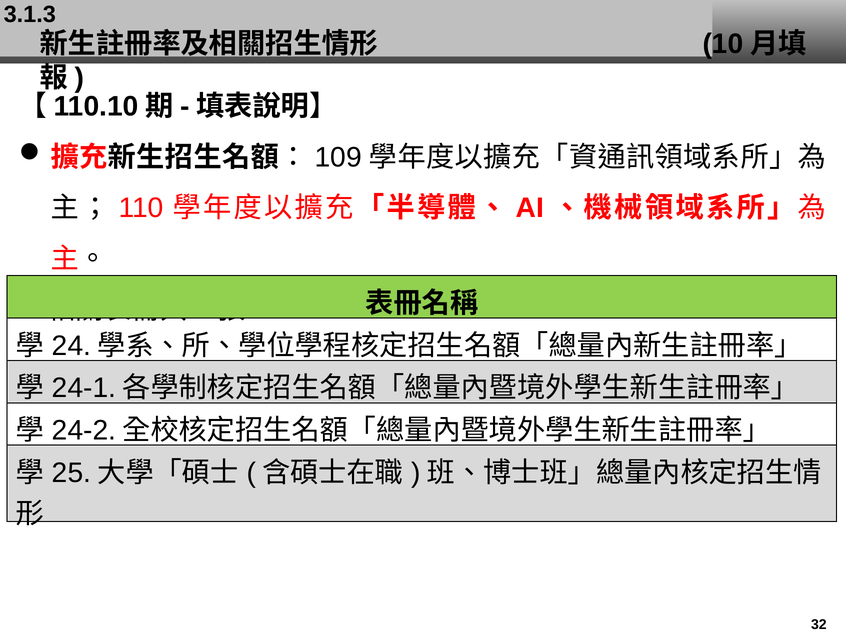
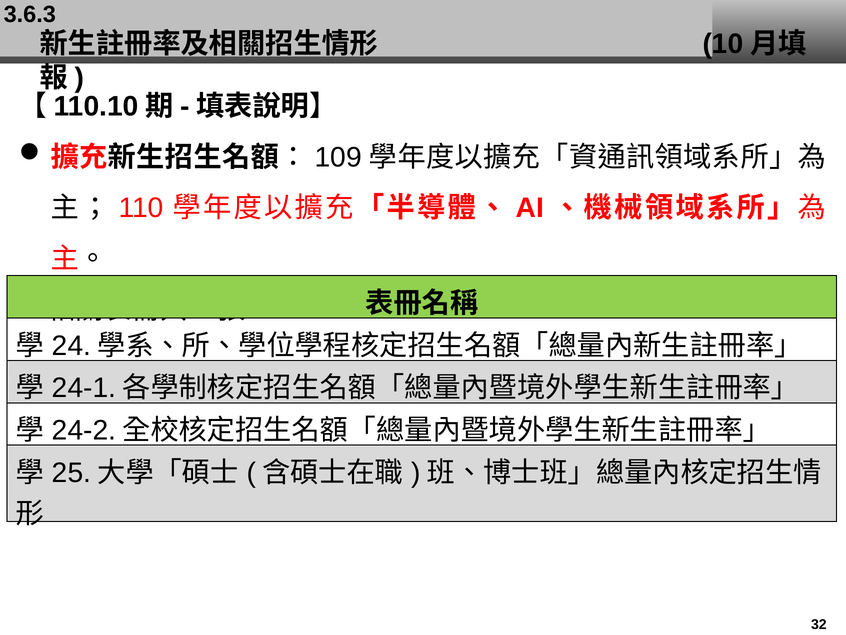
3.1.3: 3.1.3 -> 3.6.3
